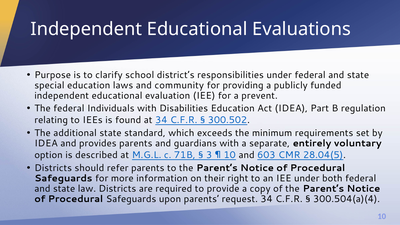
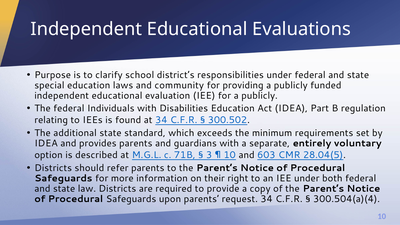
for a prevent: prevent -> publicly
